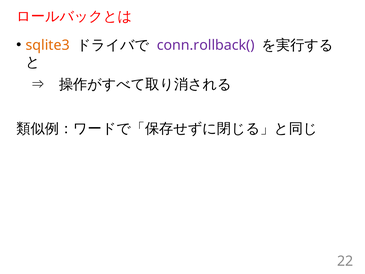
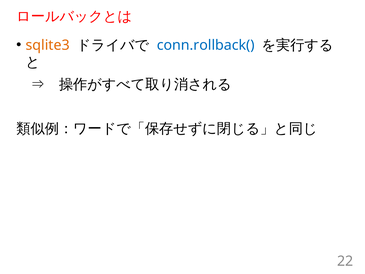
conn.rollback( colour: purple -> blue
